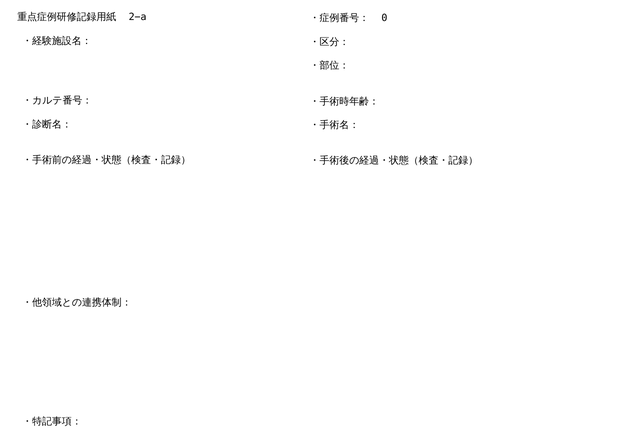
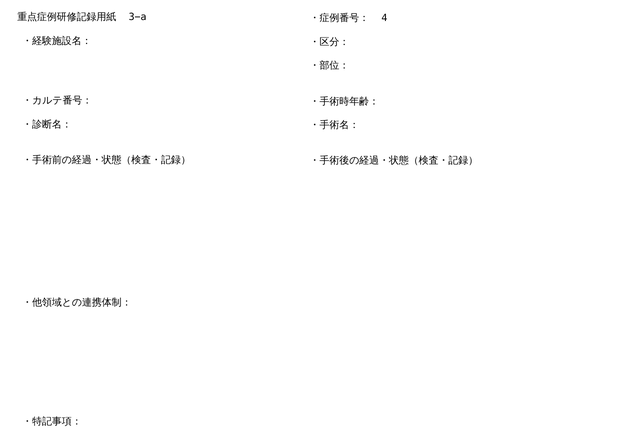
2−a: 2−a -> 3−a
0: 0 -> 4
